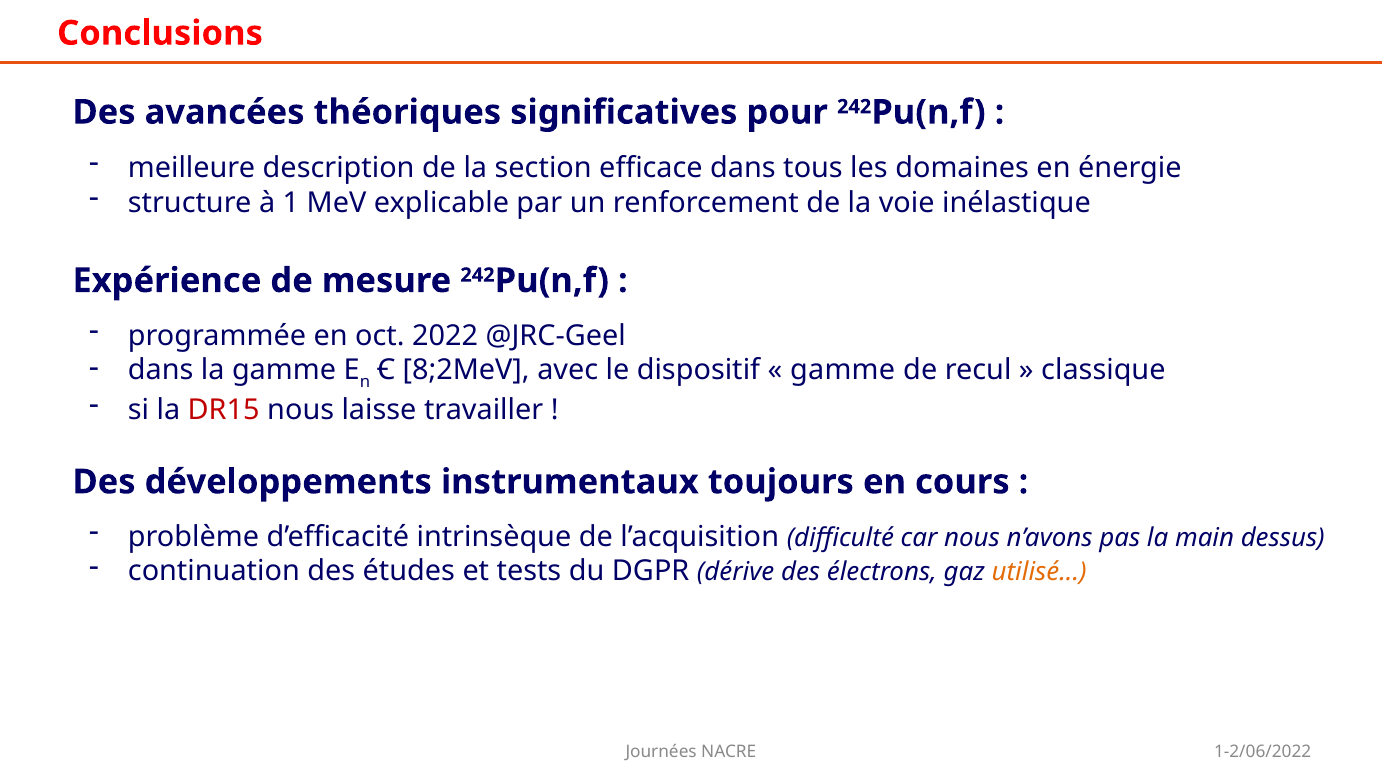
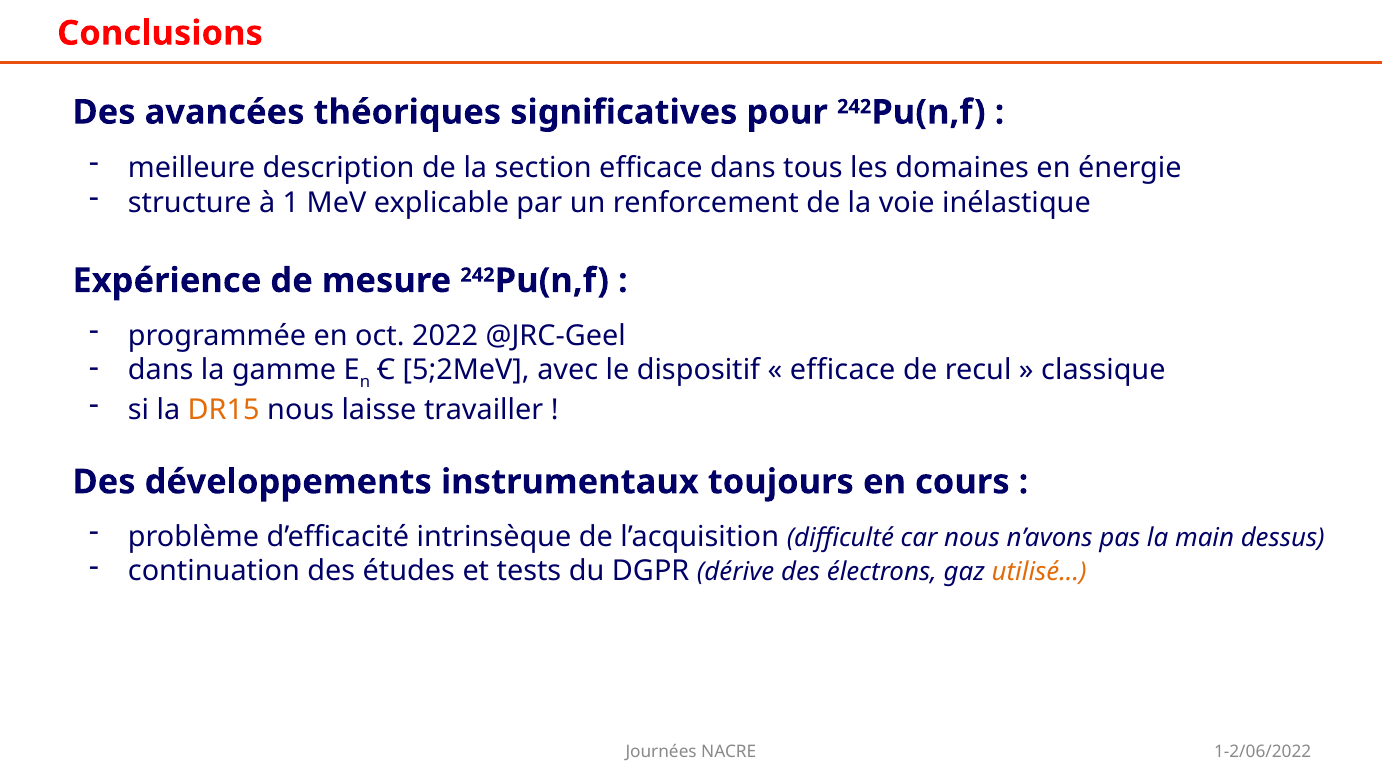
8;2MeV: 8;2MeV -> 5;2MeV
gamme at (843, 371): gamme -> efficace
DR15 colour: red -> orange
